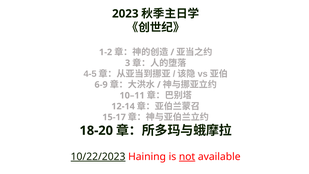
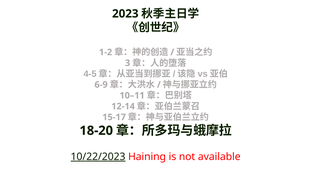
not underline: present -> none
